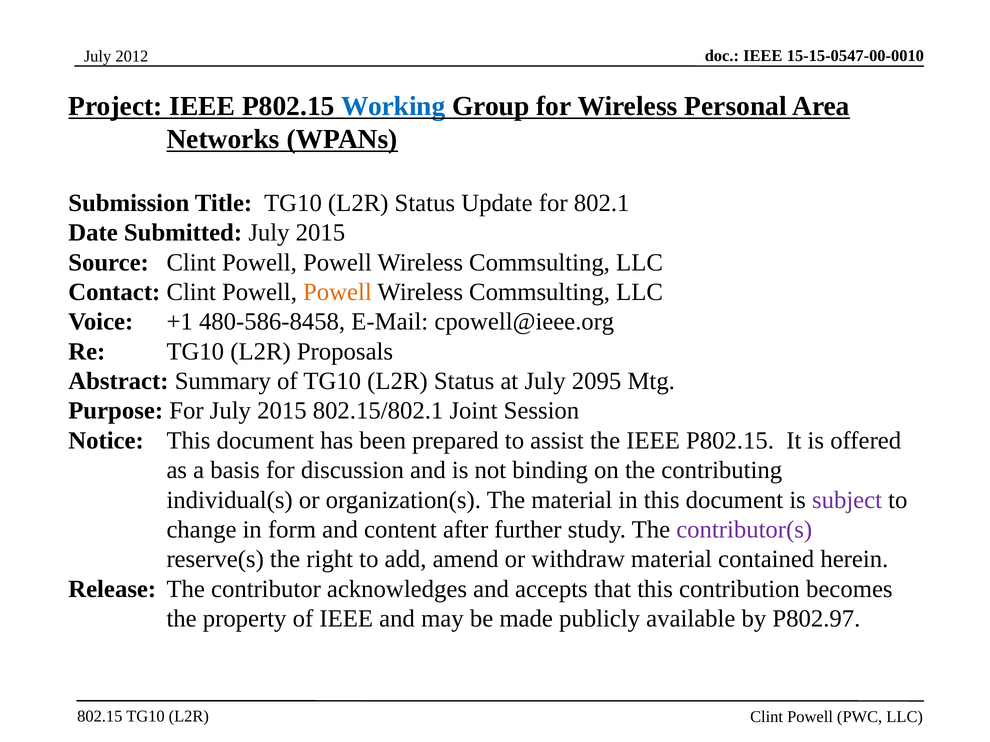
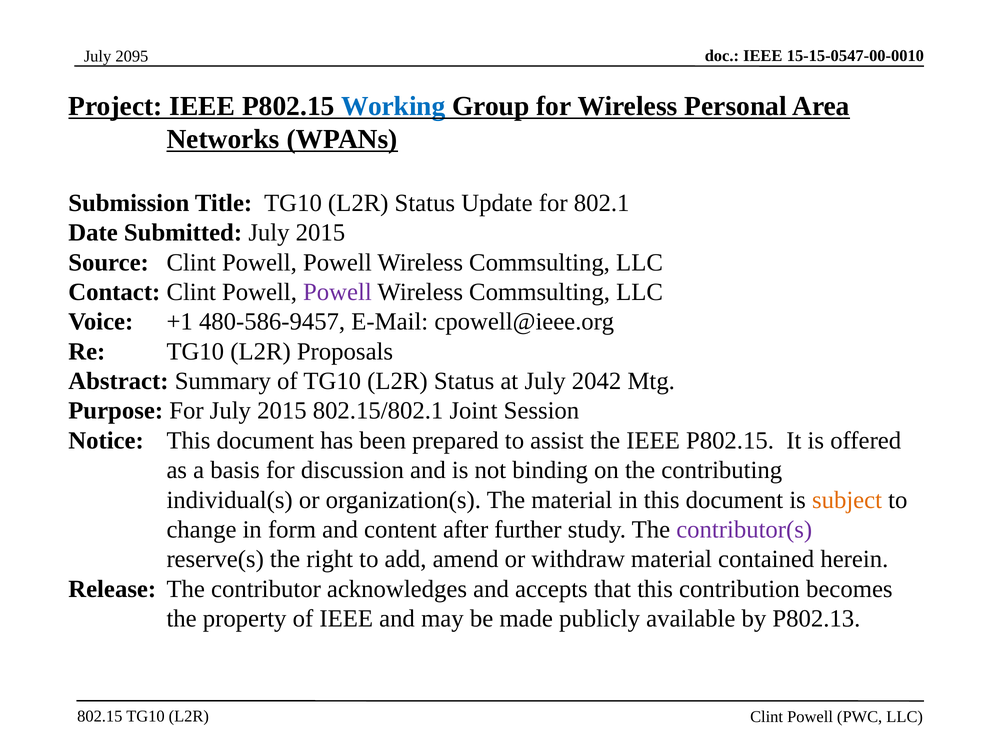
2012: 2012 -> 2095
Powell at (337, 292) colour: orange -> purple
480-586-8458: 480-586-8458 -> 480-586-9457
2095: 2095 -> 2042
subject colour: purple -> orange
P802.97: P802.97 -> P802.13
